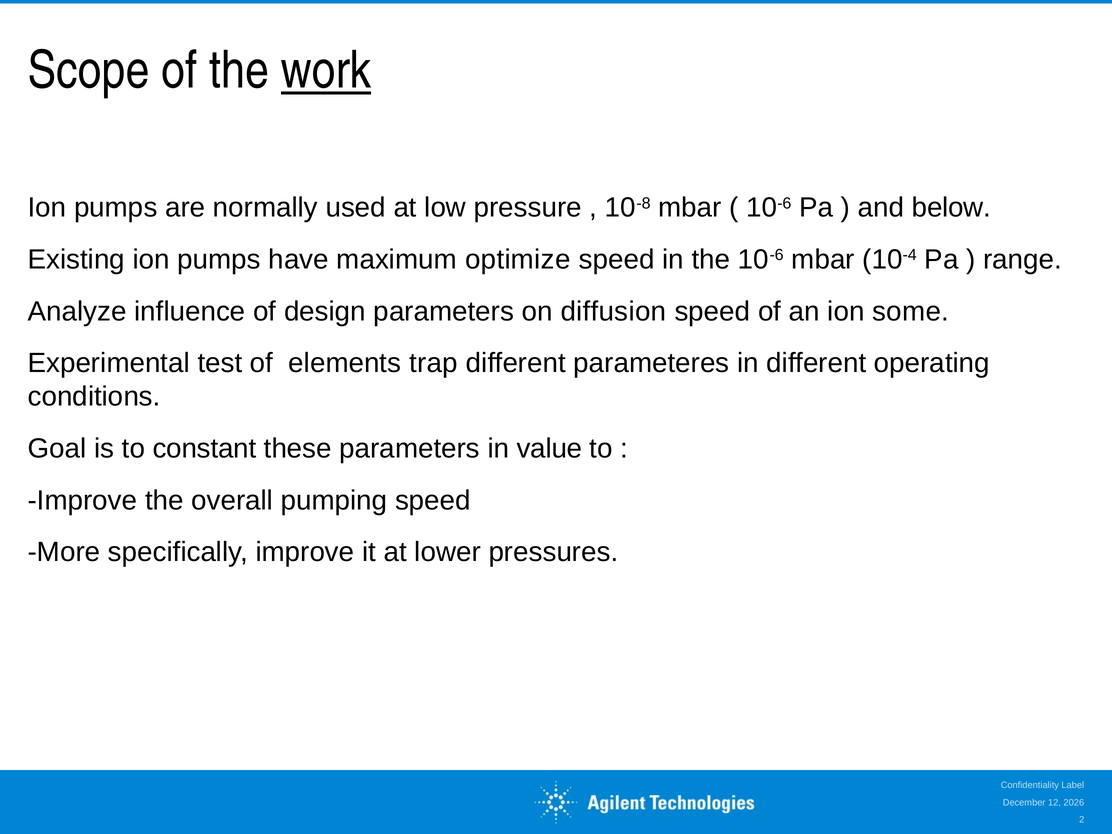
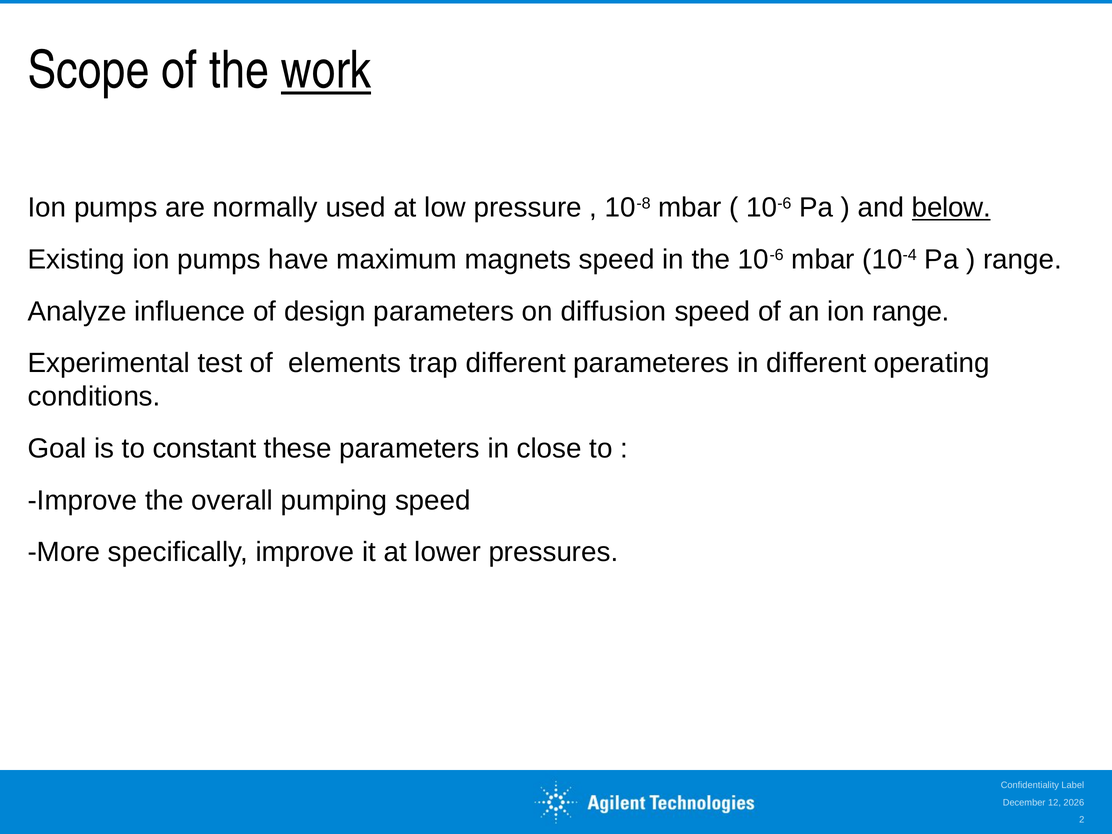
below underline: none -> present
optimize: optimize -> magnets
ion some: some -> range
value: value -> close
